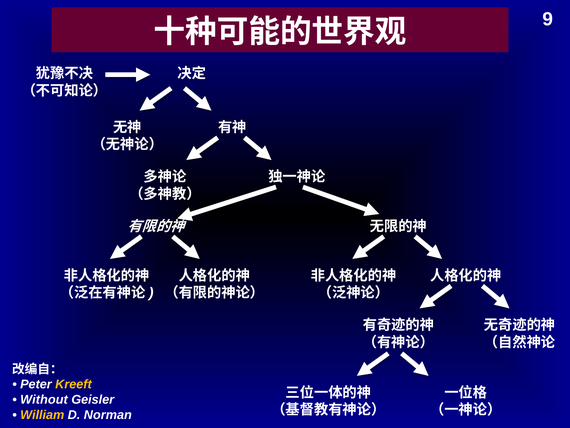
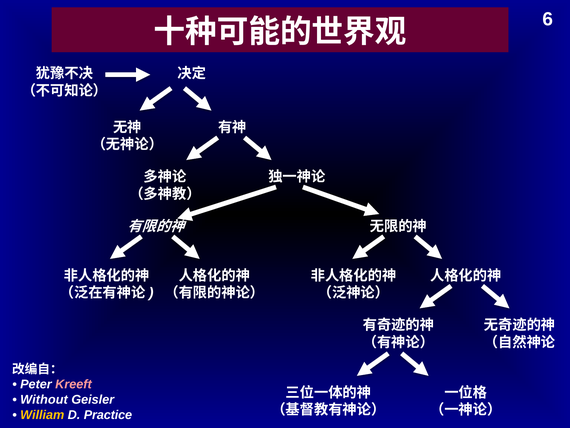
9: 9 -> 6
Kreeft colour: yellow -> pink
Norman: Norman -> Practice
